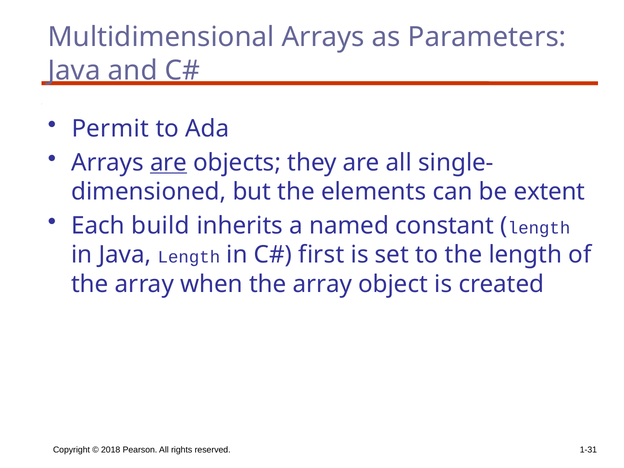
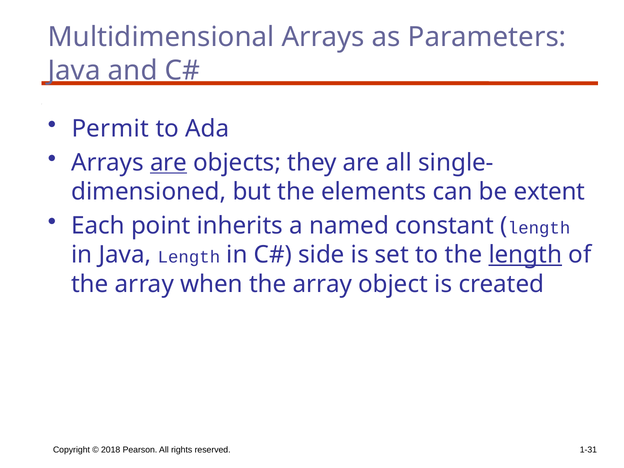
build: build -> point
first: first -> side
length at (525, 255) underline: none -> present
